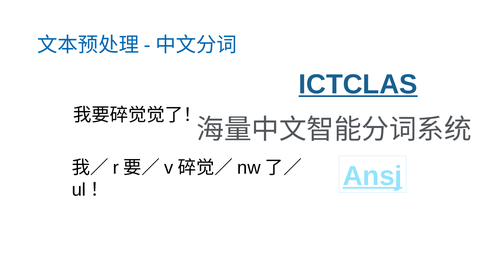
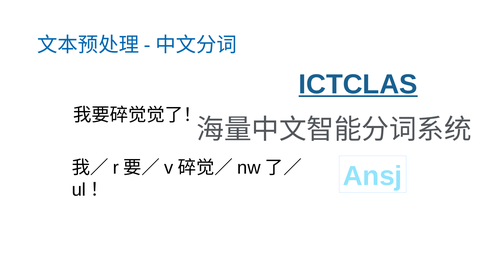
Ansj underline: present -> none
